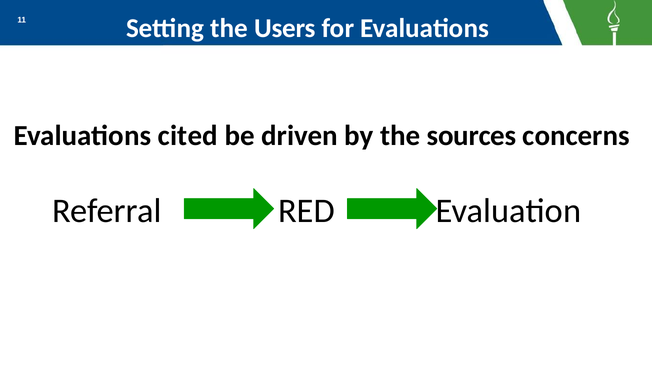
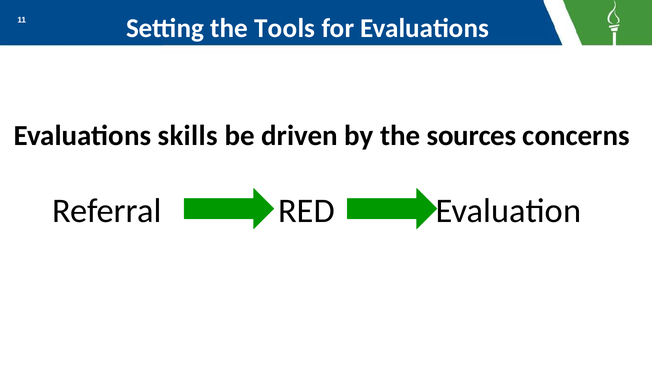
Users: Users -> Tools
cited: cited -> skills
